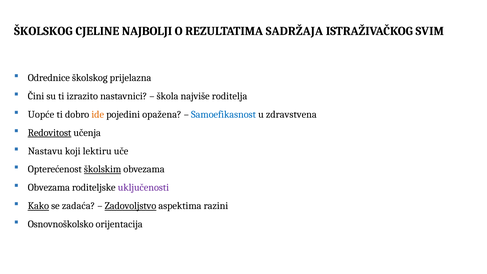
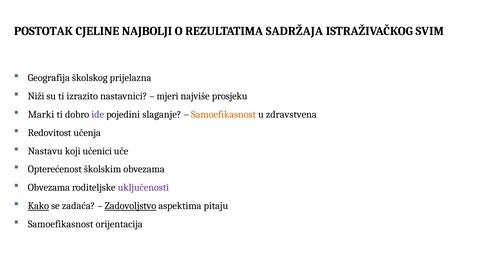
ŠKOLSKOG at (43, 31): ŠKOLSKOG -> POSTOTAK
Odrednice: Odrednice -> Geografija
Čini: Čini -> Niži
škola: škola -> mjeri
roditelja: roditelja -> prosjeku
Uopće: Uopće -> Marki
ide colour: orange -> purple
opažena: opažena -> slaganje
Samoefikasnost at (224, 114) colour: blue -> orange
Redovitost underline: present -> none
lektiru: lektiru -> učenici
školskim underline: present -> none
razini: razini -> pitaju
Osnovnoškolsko at (61, 224): Osnovnoškolsko -> Samoefikasnost
